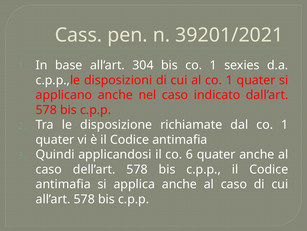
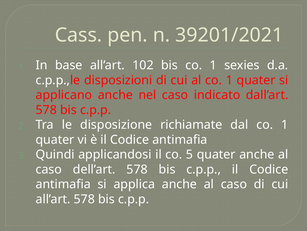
304: 304 -> 102
6: 6 -> 5
